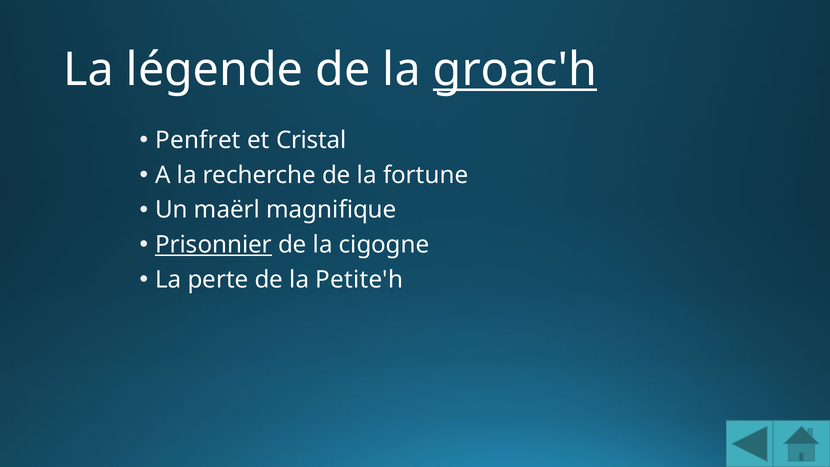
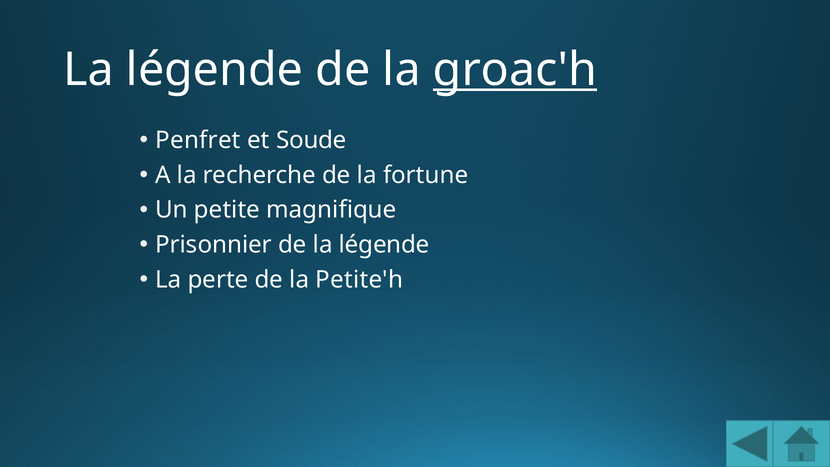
Cristal: Cristal -> Soude
maërl: maërl -> petite
Prisonnier underline: present -> none
de la cigogne: cigogne -> légende
